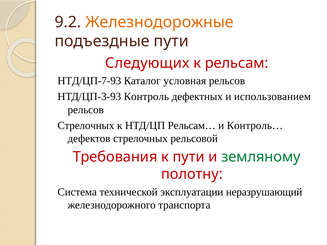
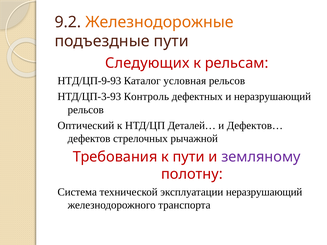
НТД/ЦП-7-93: НТД/ЦП-7-93 -> НТД/ЦП-9-93
и использованием: использованием -> неразрушающий
Стрелочных at (86, 126): Стрелочных -> Оптический
Рельсам…: Рельсам… -> Деталей…
Контроль…: Контроль… -> Дефектов…
рельсовой: рельсовой -> рычажной
земляному colour: green -> purple
